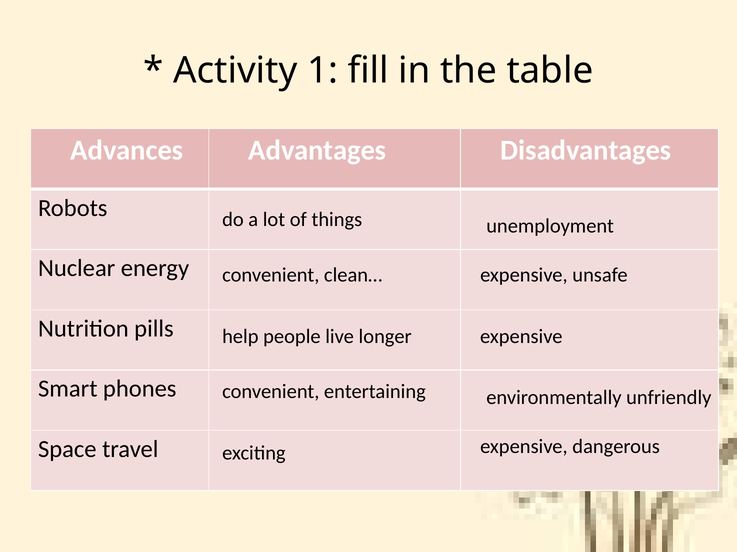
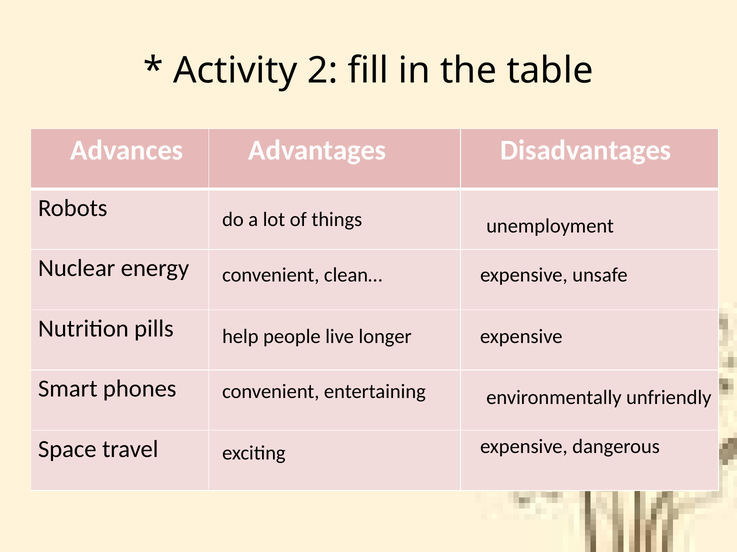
1: 1 -> 2
